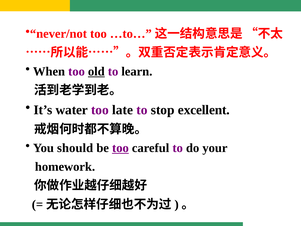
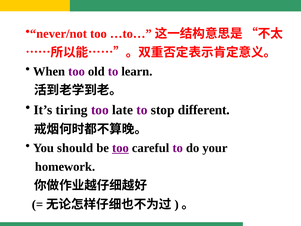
old underline: present -> none
water: water -> tiring
excellent: excellent -> different
